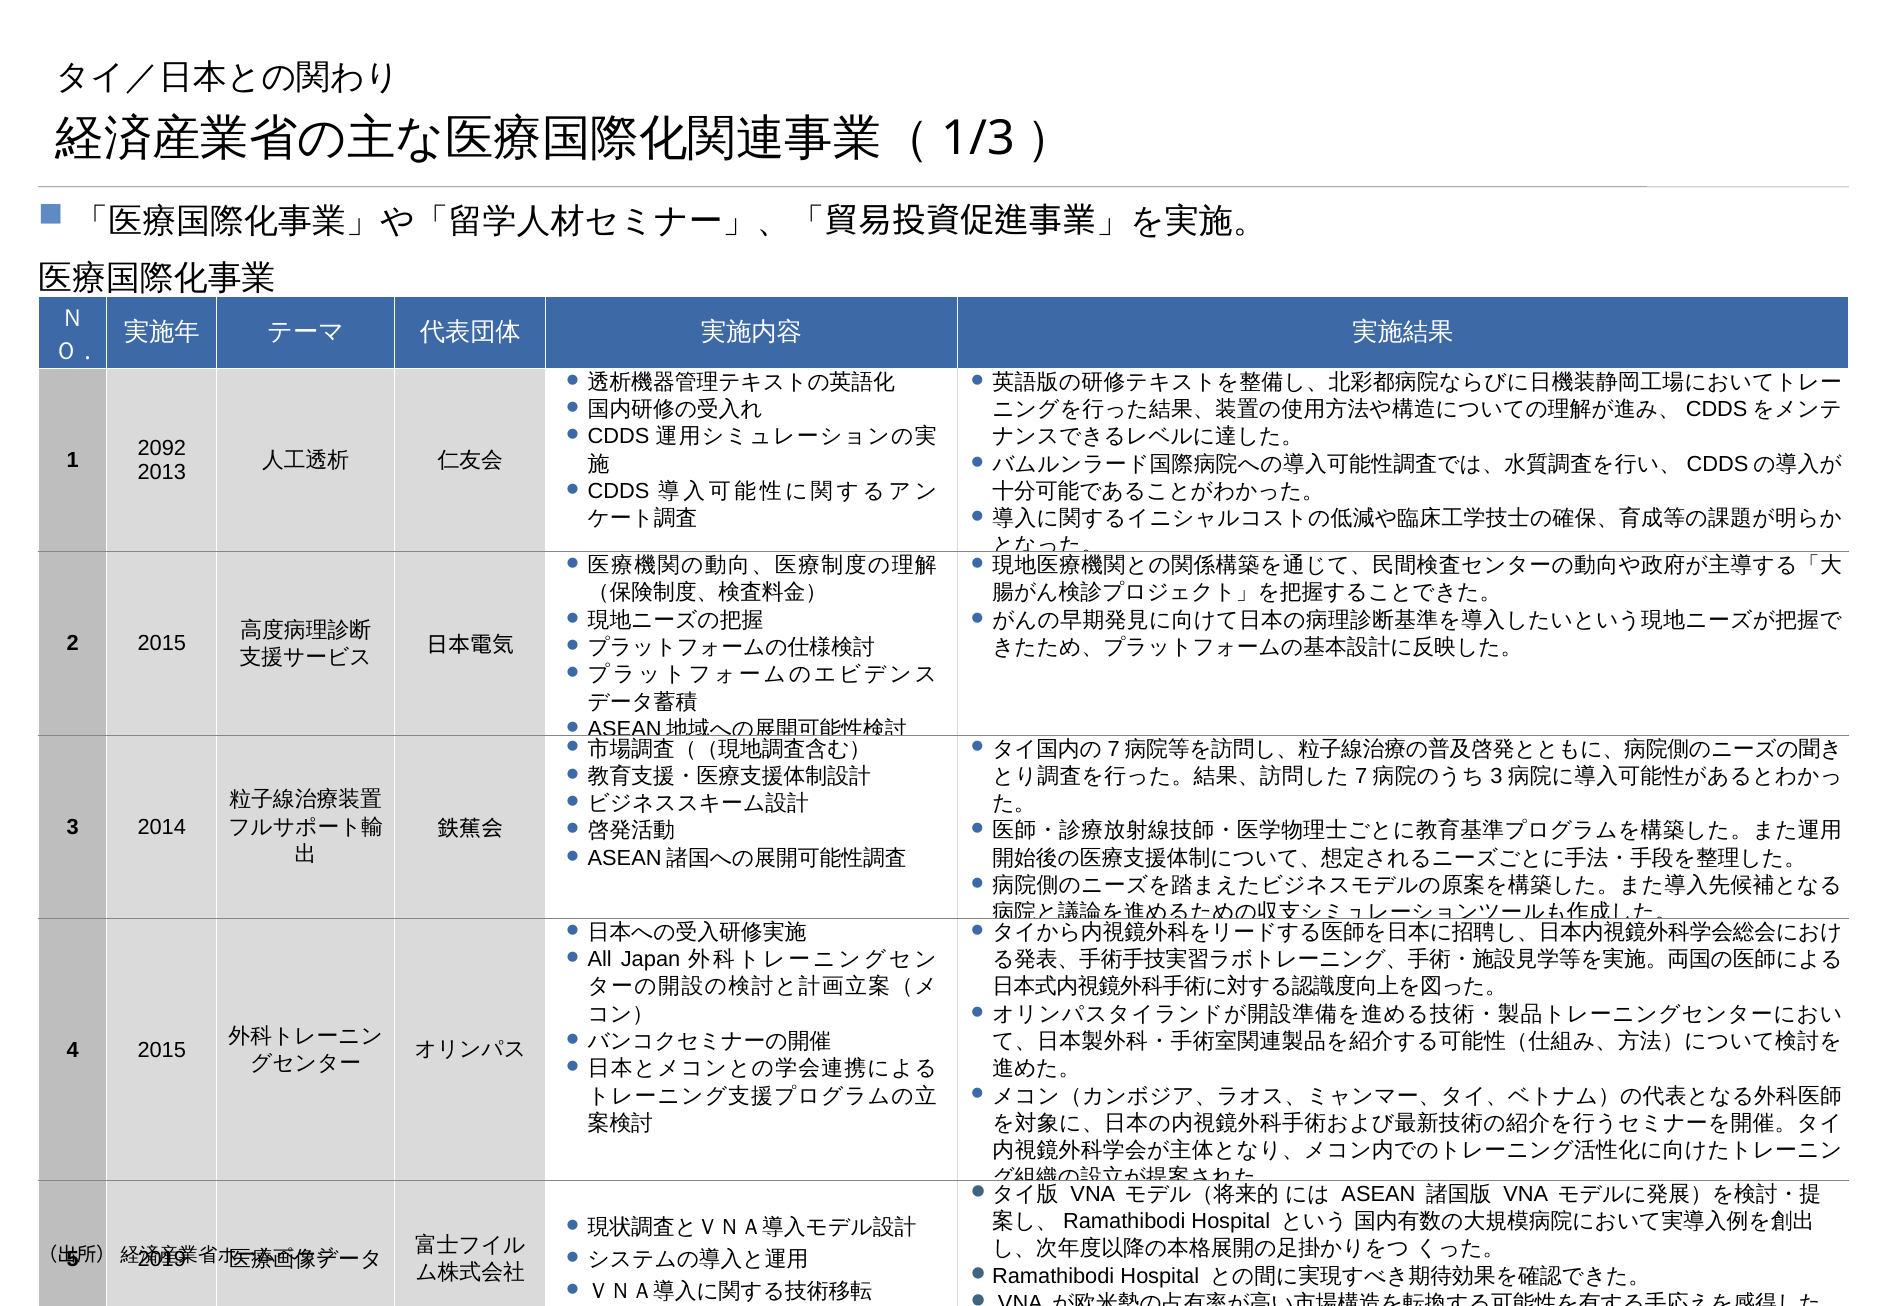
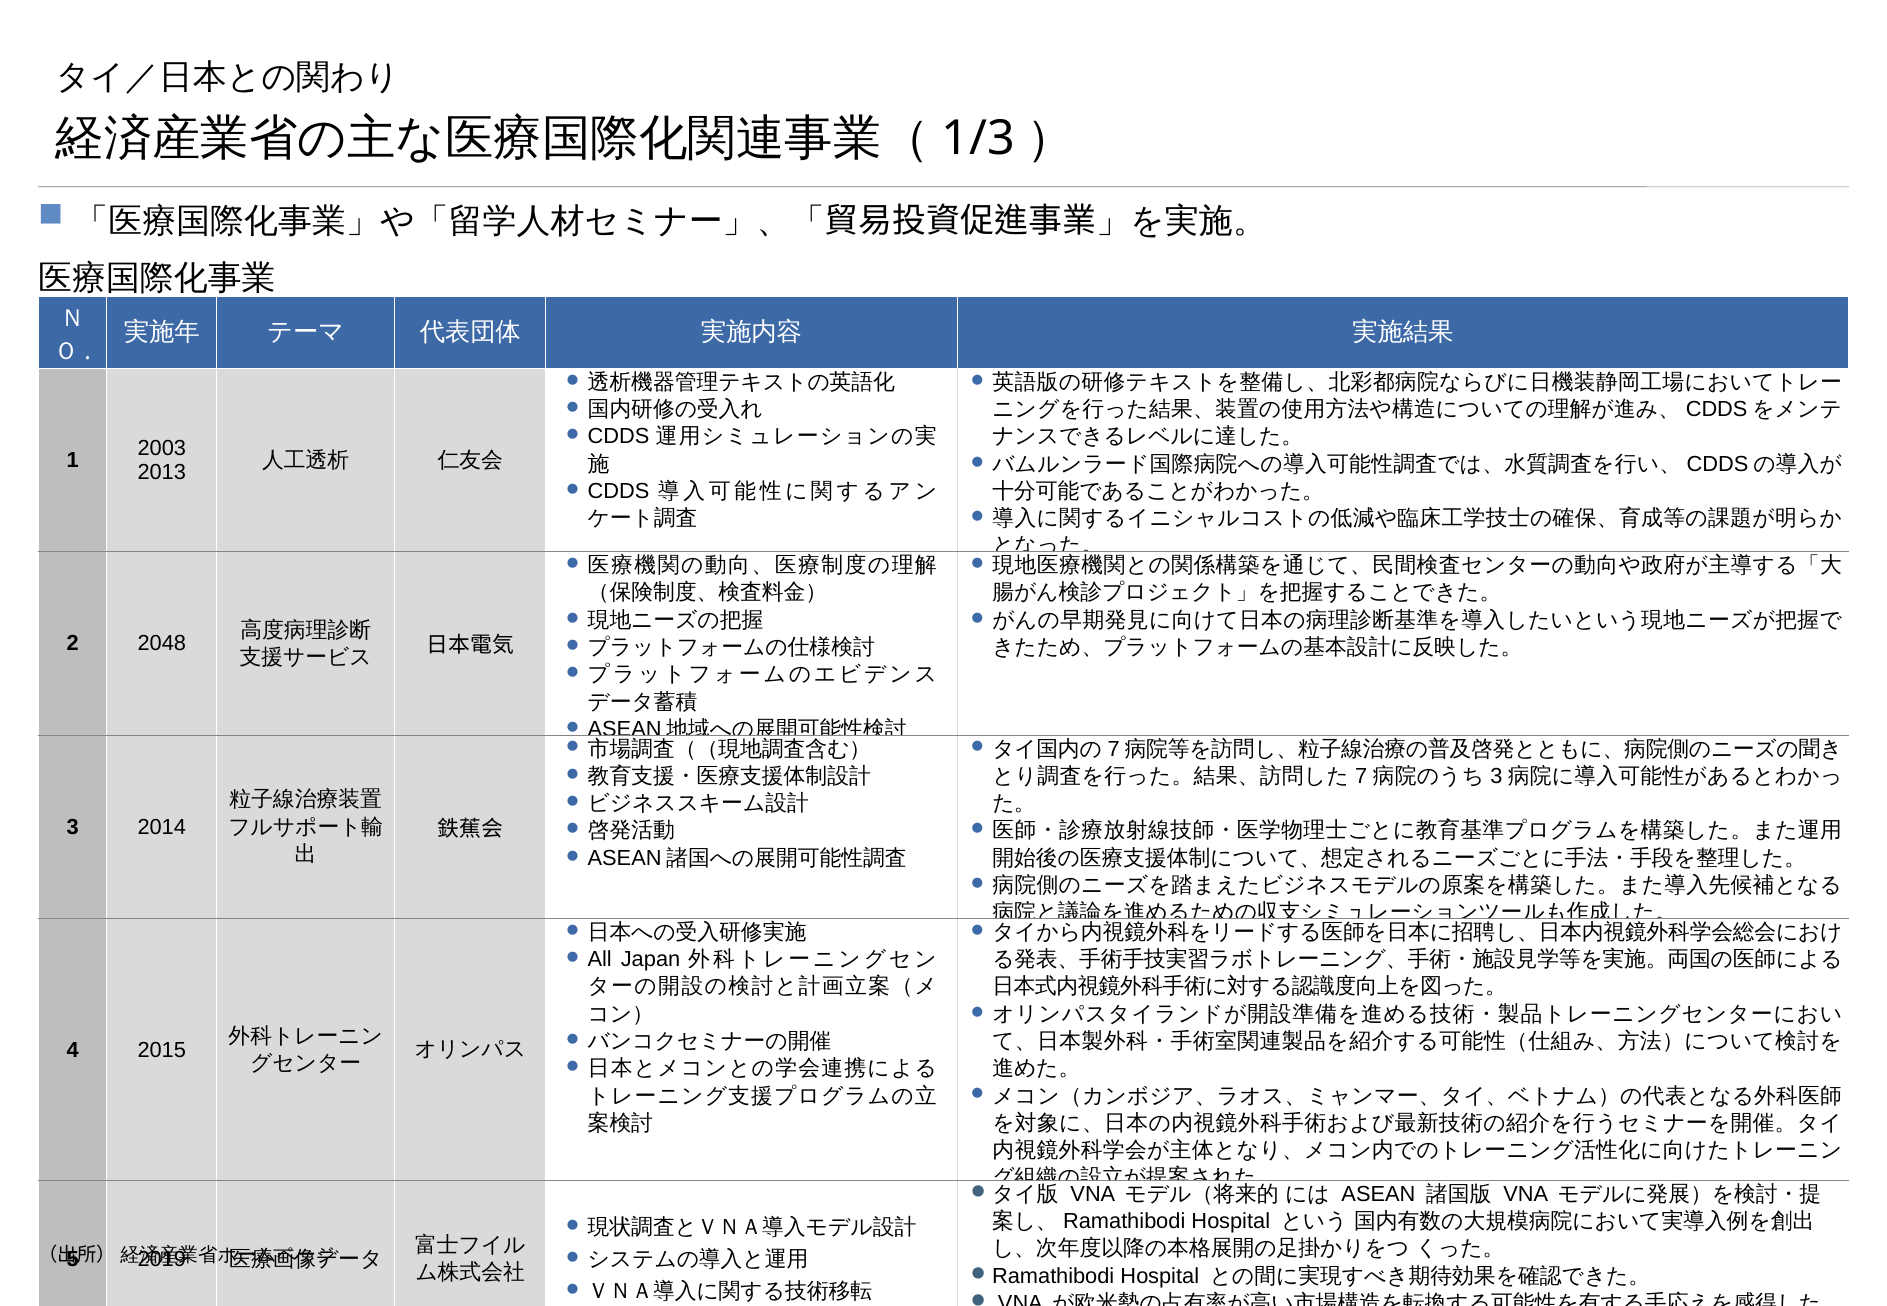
2092: 2092 -> 2003
2 2015: 2015 -> 2048
